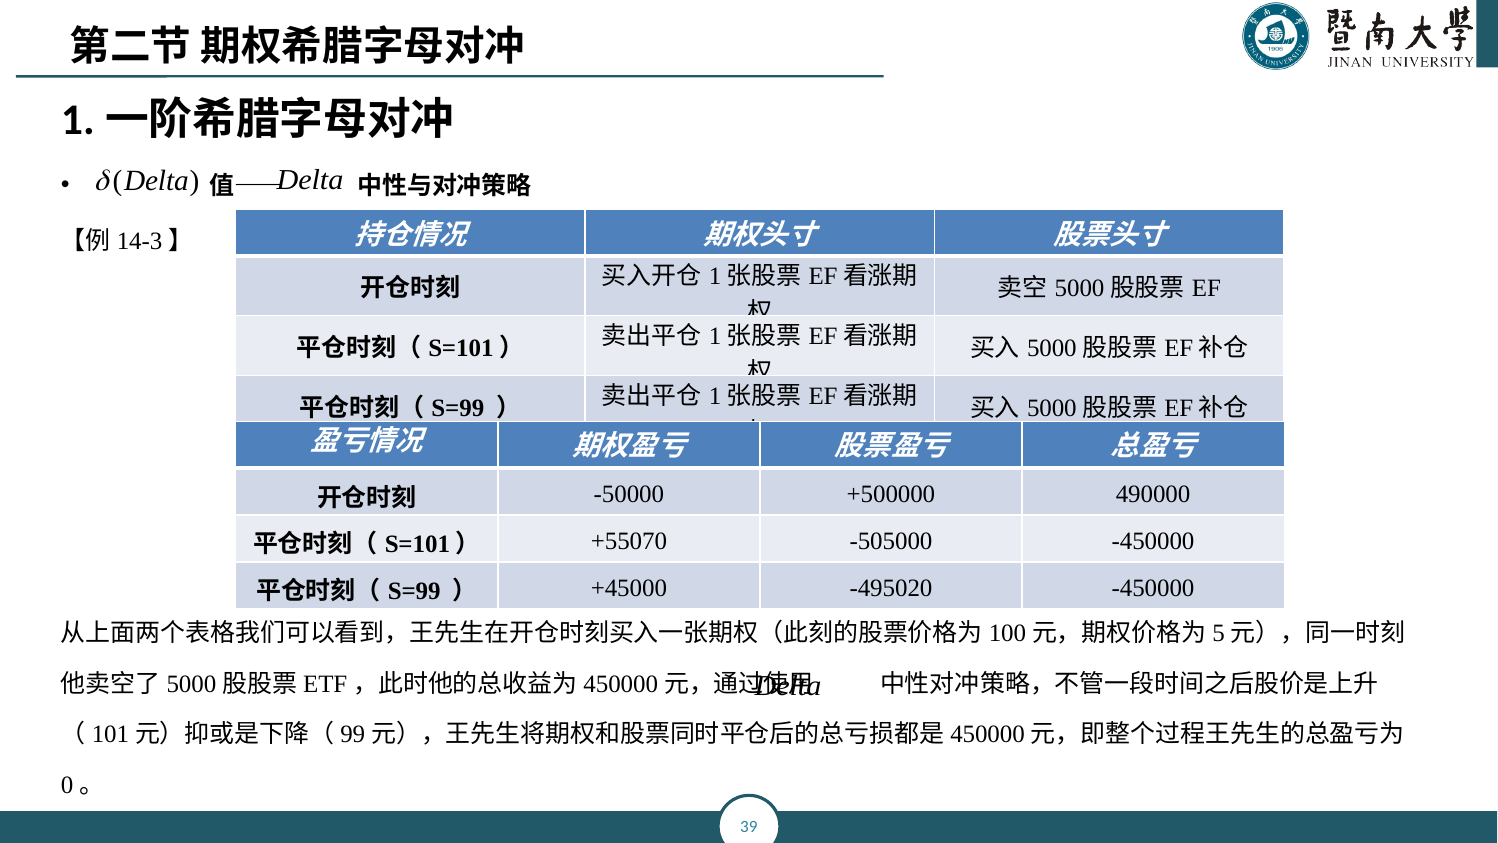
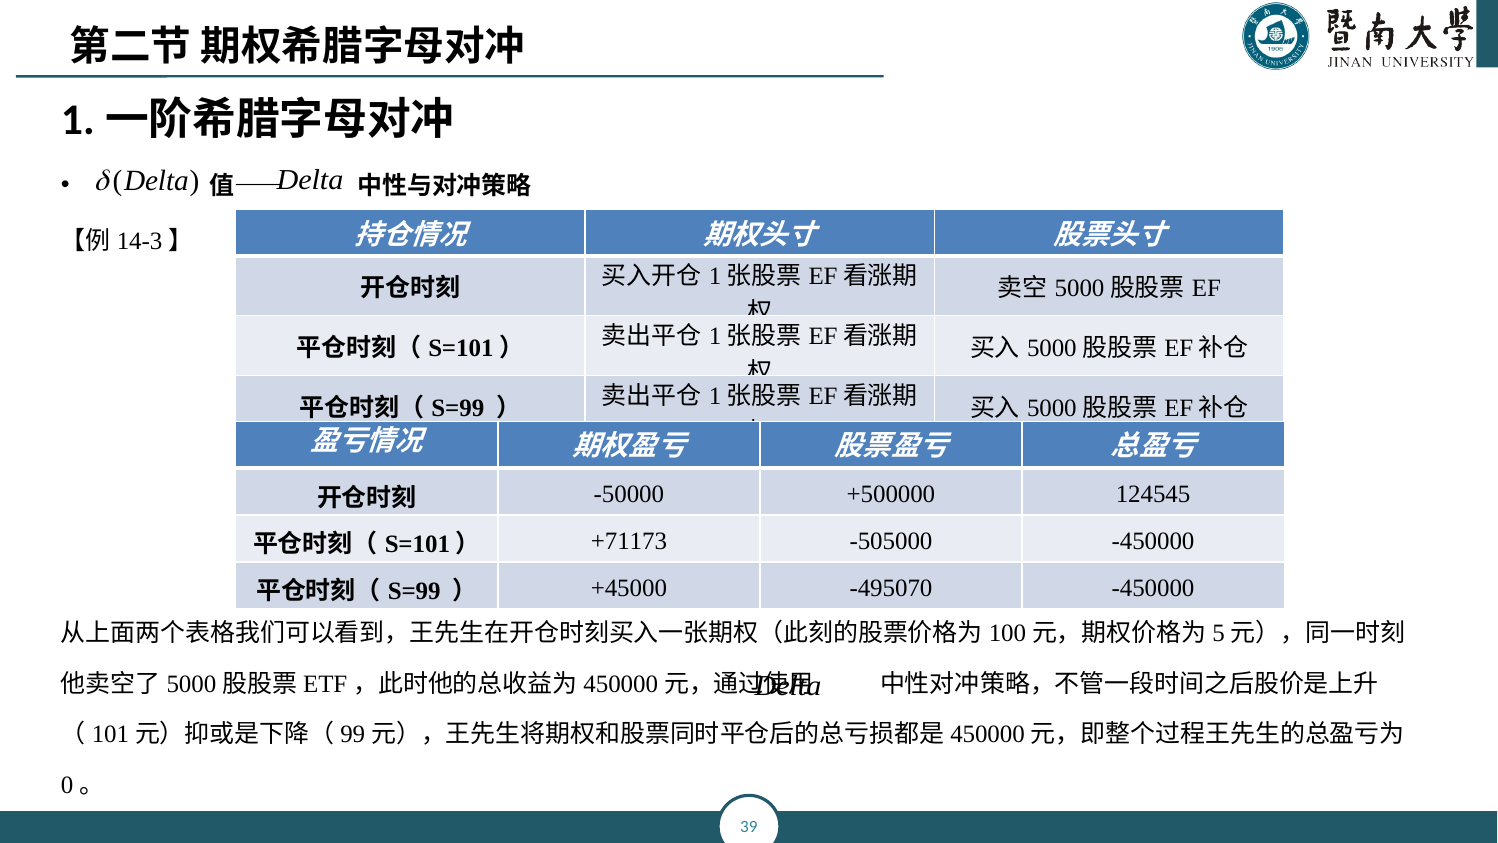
490000: 490000 -> 124545
+55070: +55070 -> +71173
-495020: -495020 -> -495070
